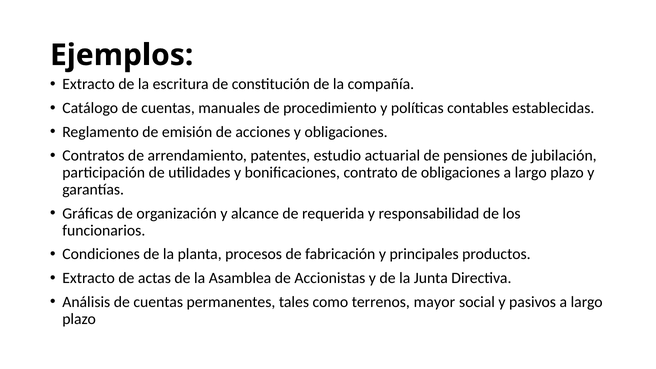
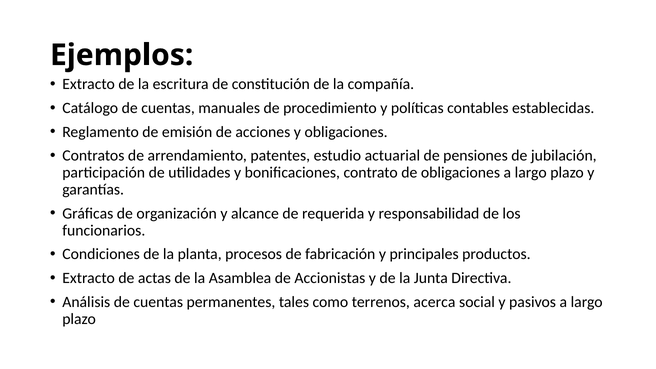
mayor: mayor -> acerca
